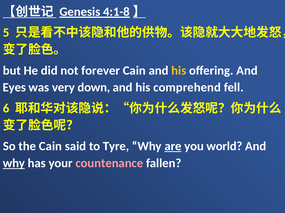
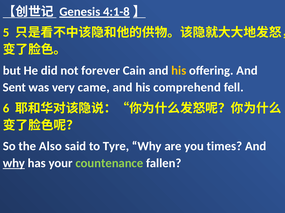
Eyes: Eyes -> Sent
down: down -> came
the Cain: Cain -> Also
are underline: present -> none
world: world -> times
countenance colour: pink -> light green
